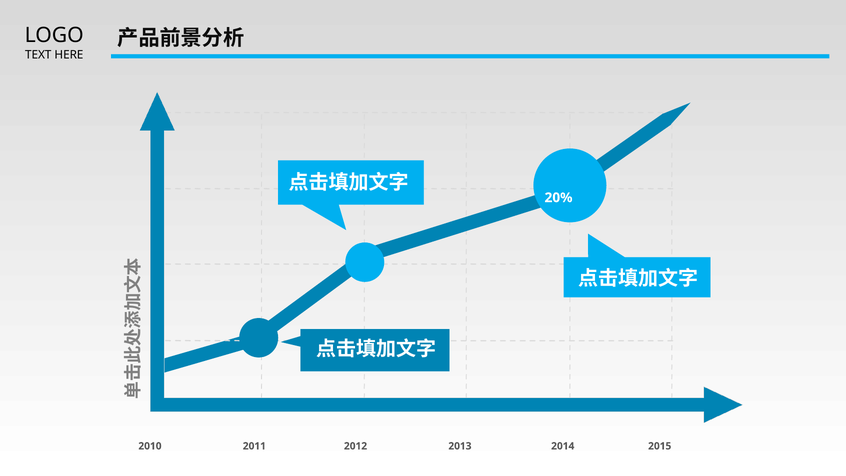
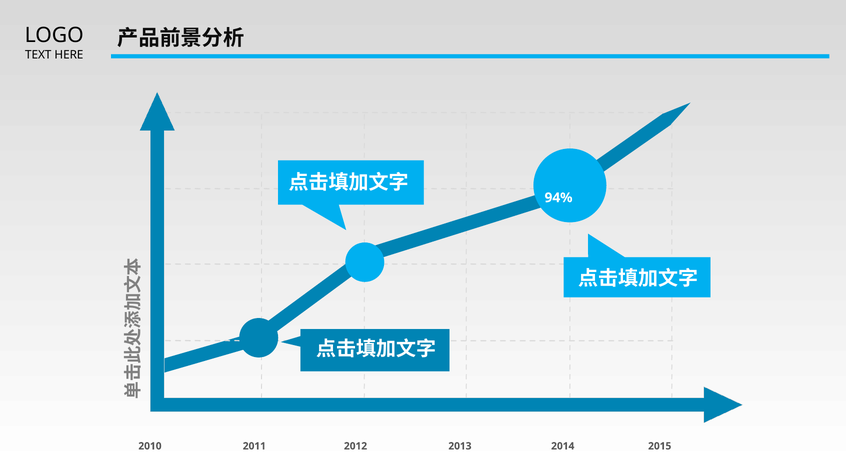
20%: 20% -> 94%
